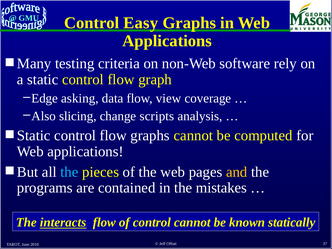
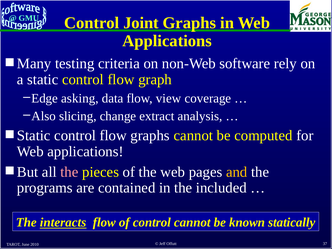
Easy: Easy -> Joint
scripts: scripts -> extract
the at (69, 172) colour: light blue -> pink
mistakes: mistakes -> included
